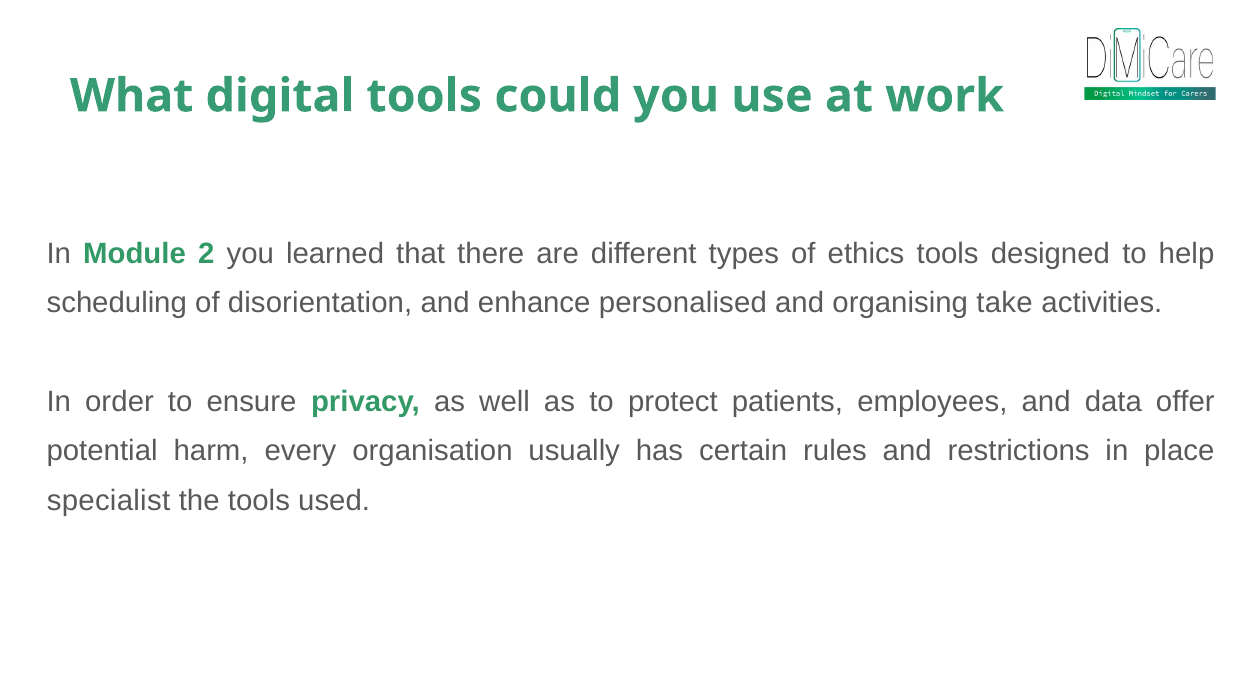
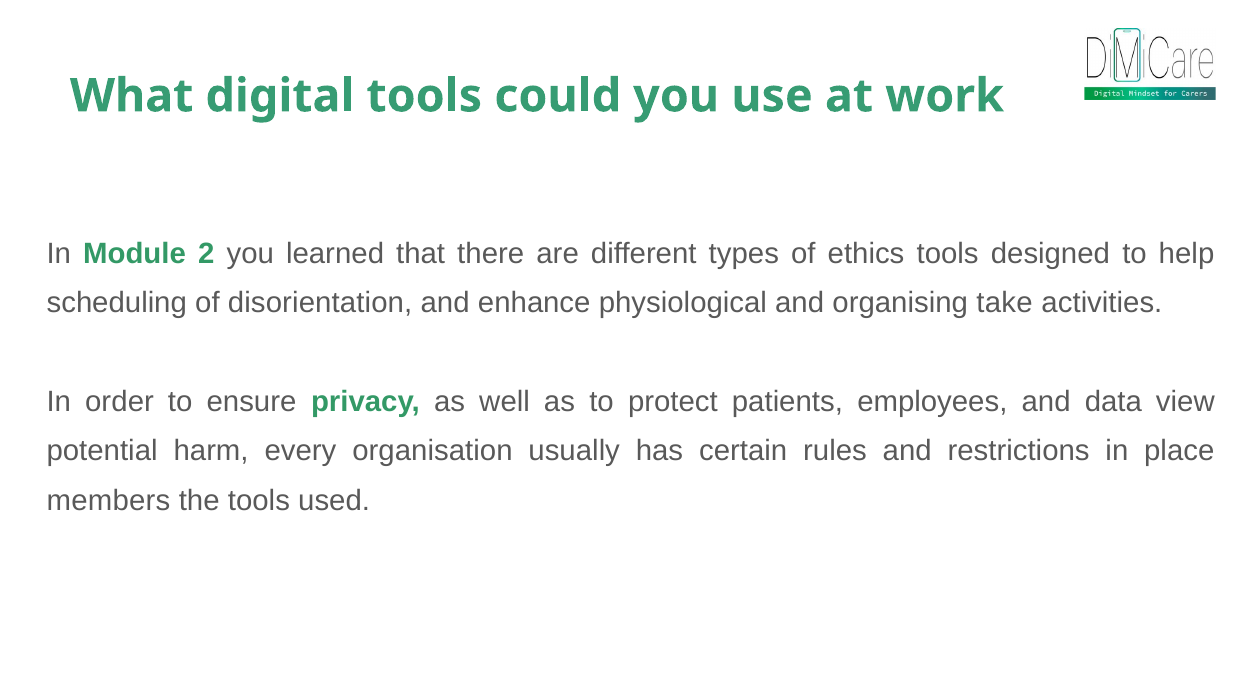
personalised: personalised -> physiological
offer: offer -> view
specialist: specialist -> members
